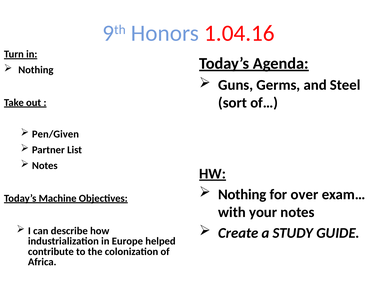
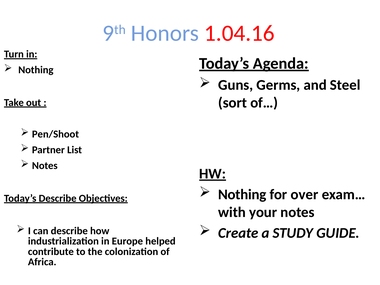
Pen/Given: Pen/Given -> Pen/Shoot
Today’s Machine: Machine -> Describe
